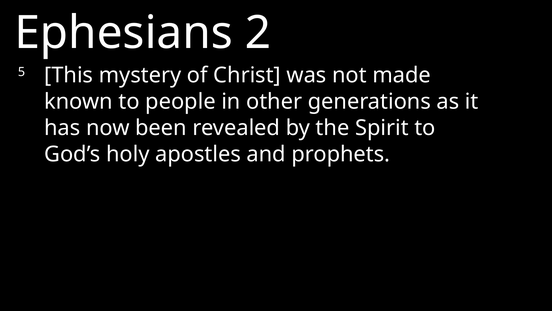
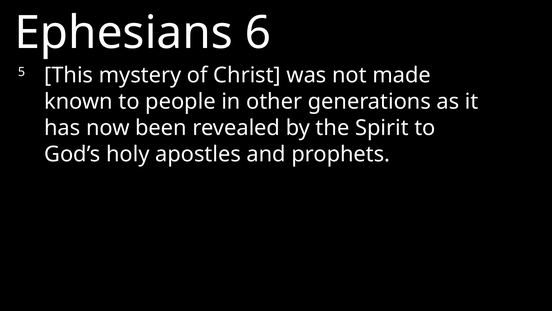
2: 2 -> 6
